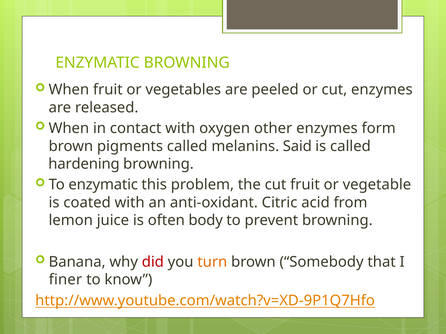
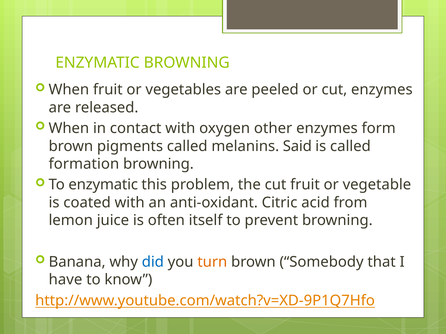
hardening: hardening -> formation
body: body -> itself
did colour: red -> blue
finer: finer -> have
